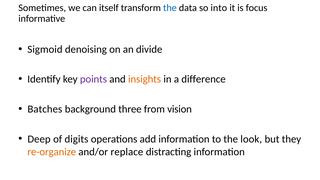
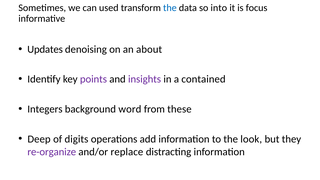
itself: itself -> used
Sigmoid: Sigmoid -> Updates
divide: divide -> about
insights colour: orange -> purple
difference: difference -> contained
Batches: Batches -> Integers
three: three -> word
vision: vision -> these
re-organize colour: orange -> purple
